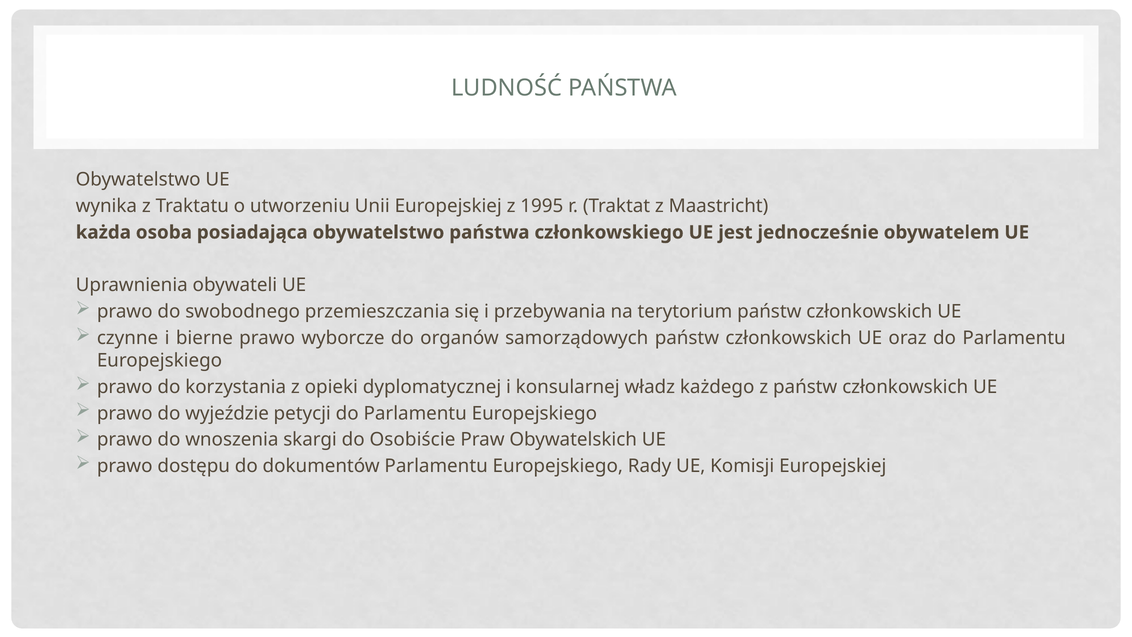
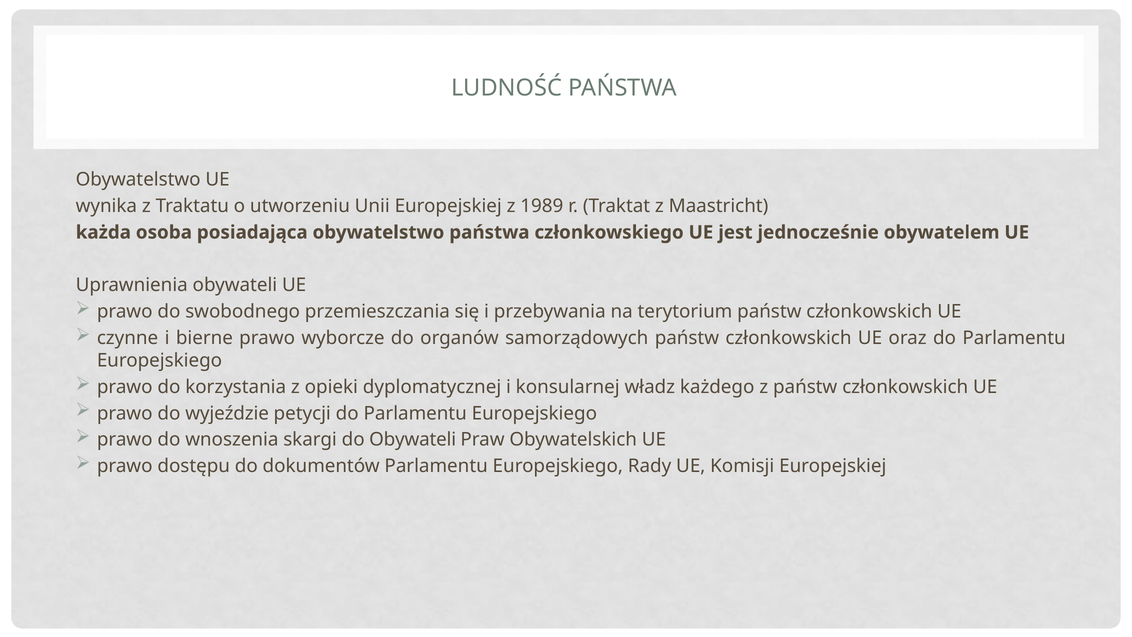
1995: 1995 -> 1989
do Osobiście: Osobiście -> Obywateli
